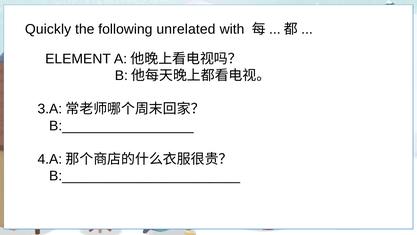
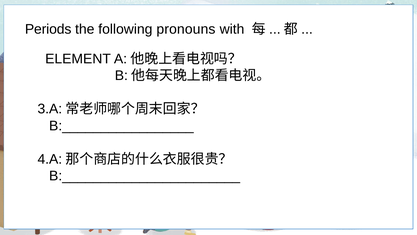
Quickly: Quickly -> Periods
unrelated: unrelated -> pronouns
